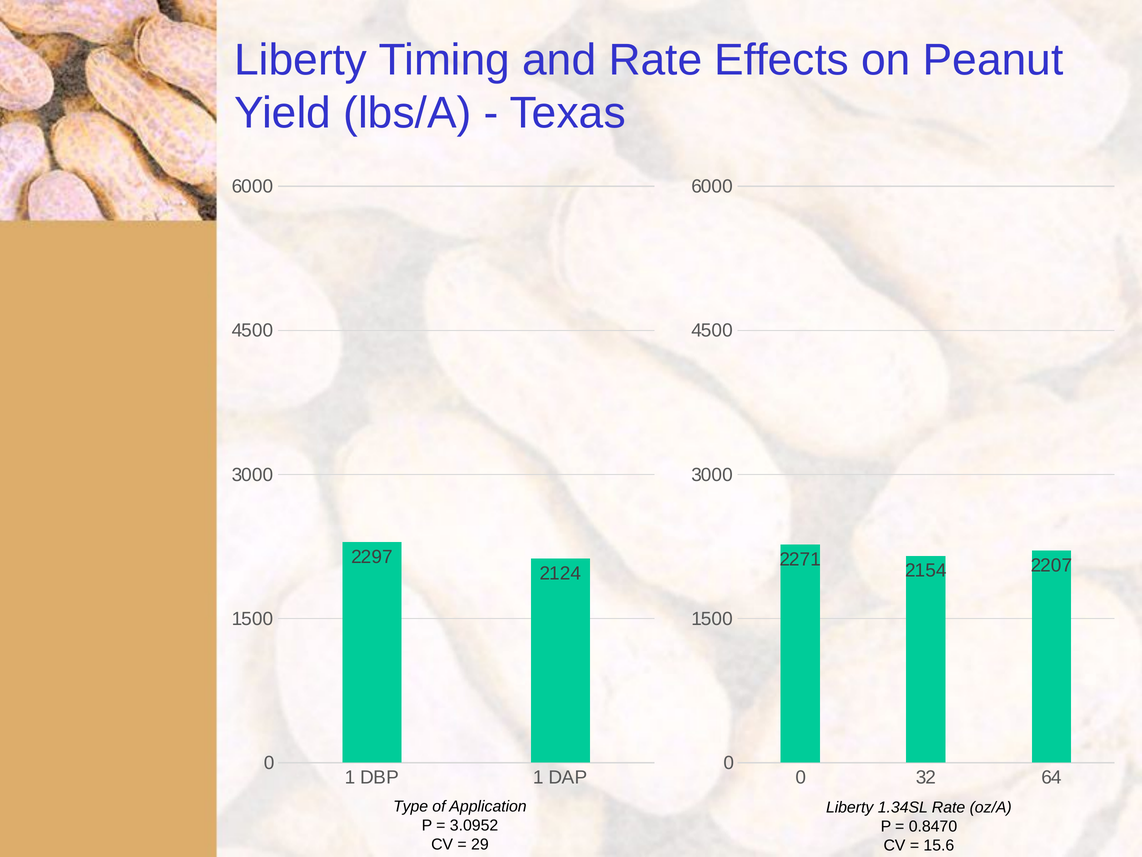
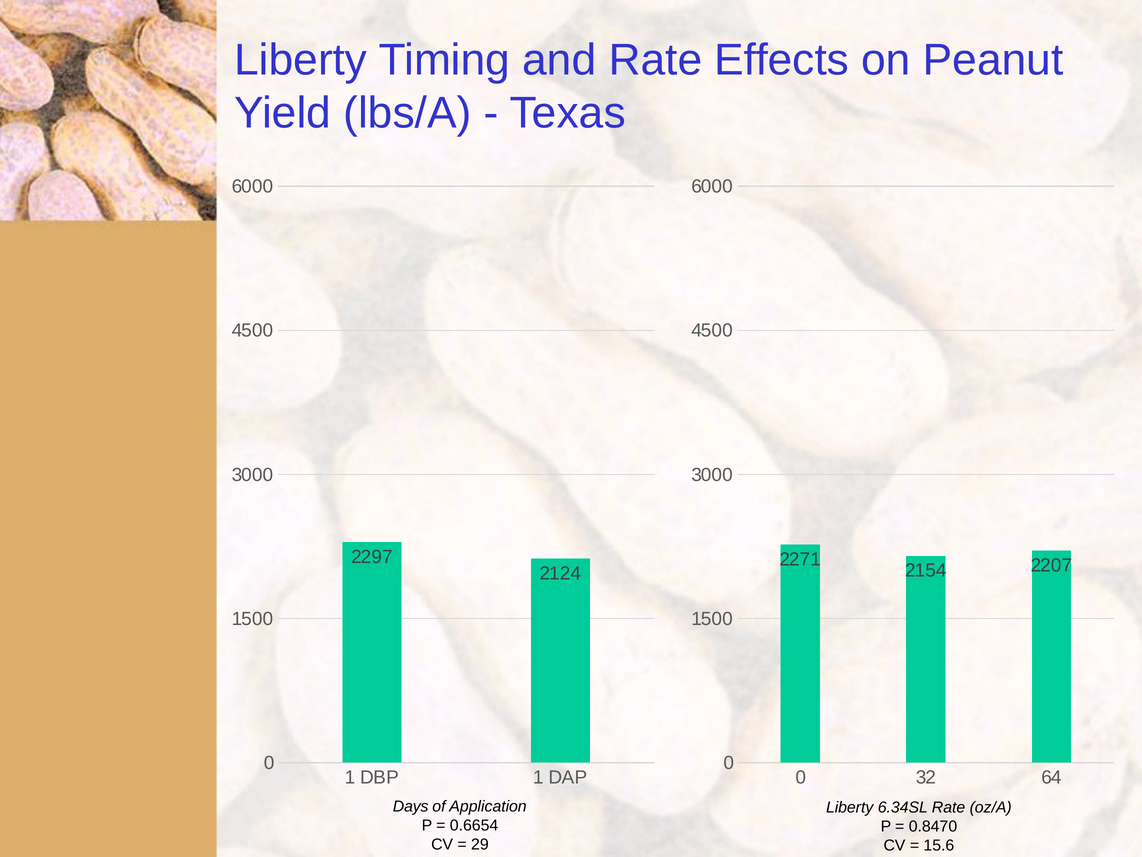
Type: Type -> Days
1.34SL: 1.34SL -> 6.34SL
3.0952: 3.0952 -> 0.6654
